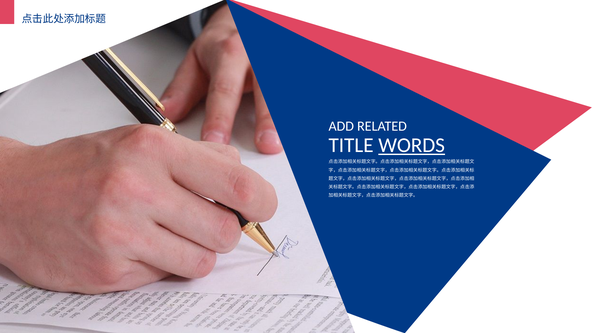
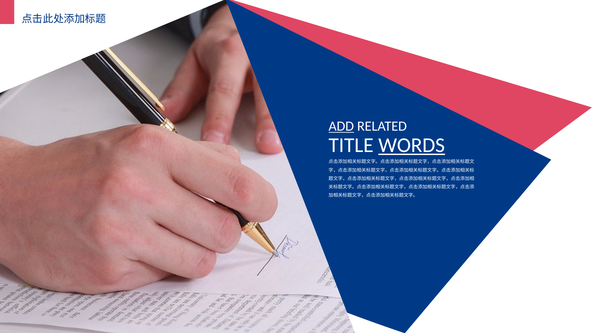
ADD underline: none -> present
